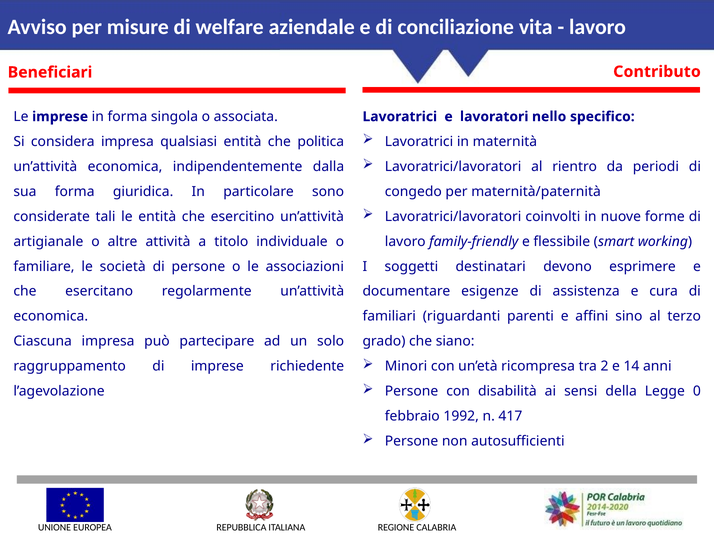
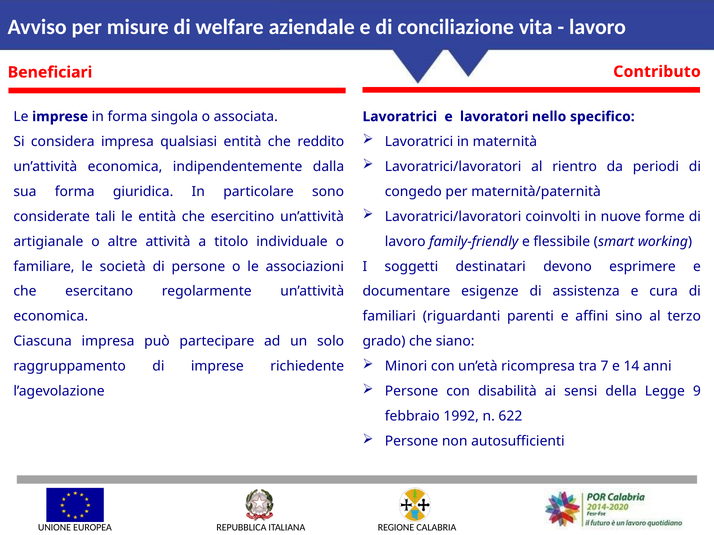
politica: politica -> reddito
2: 2 -> 7
0: 0 -> 9
417: 417 -> 622
